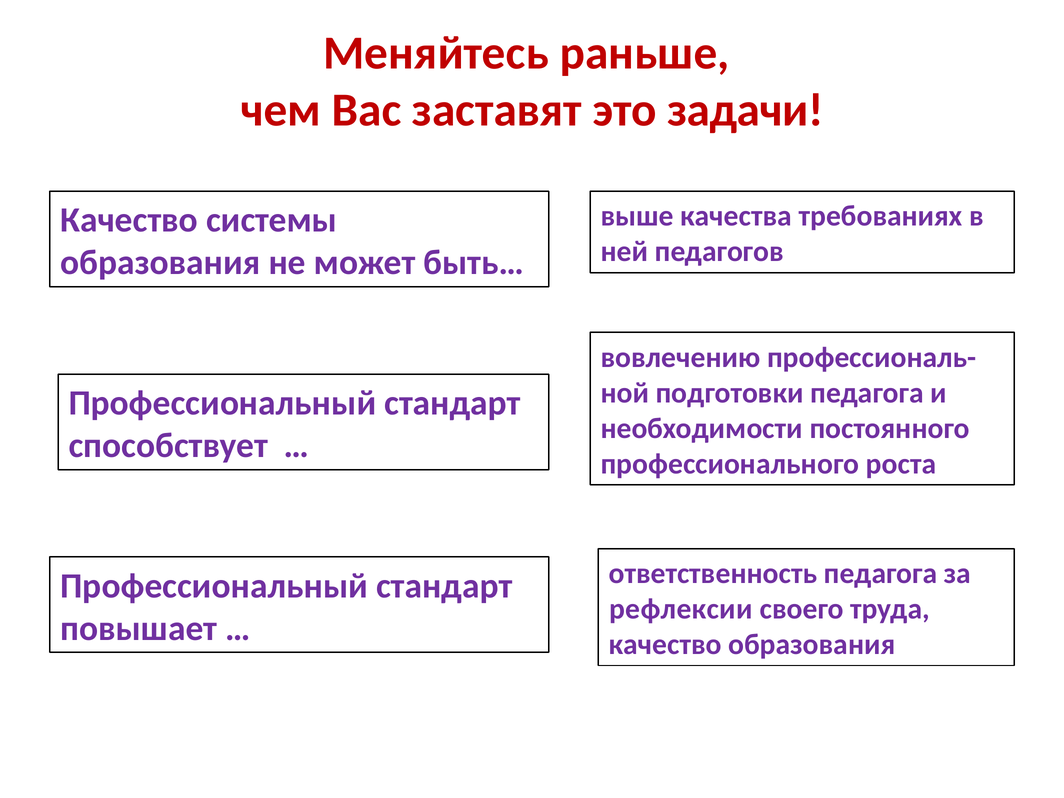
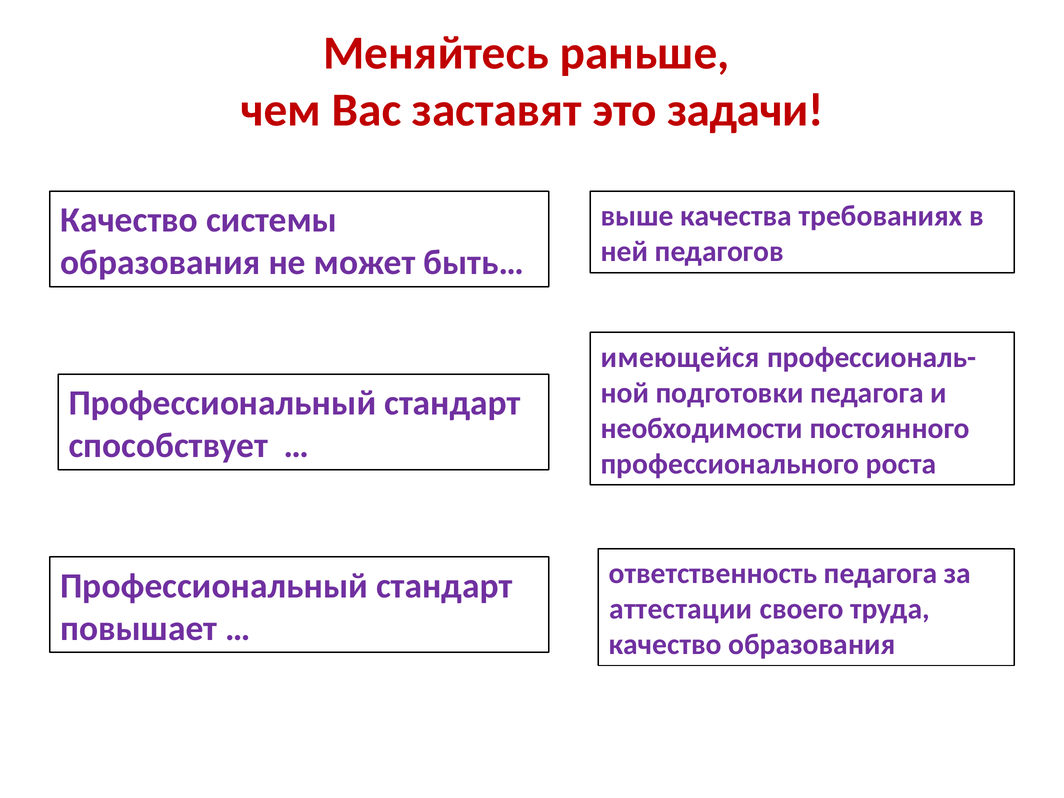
вовлечению: вовлечению -> имеющейся
рефлексии: рефлексии -> аттестации
